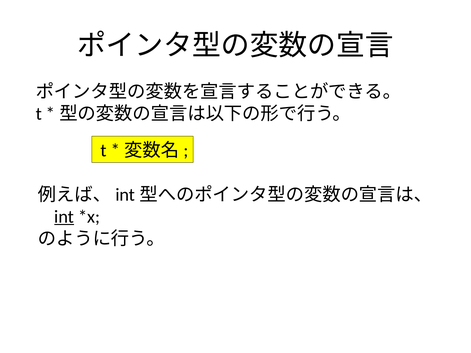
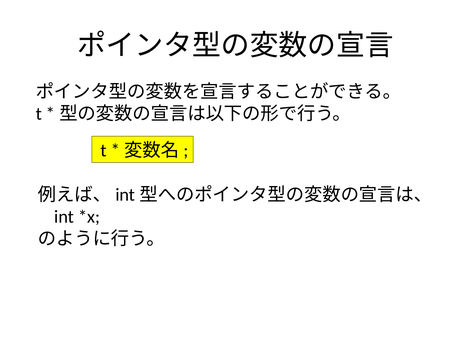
int underline: present -> none
